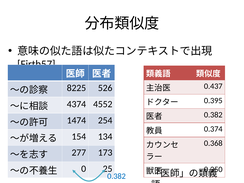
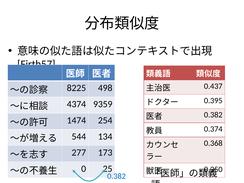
526: 526 -> 498
4552: 4552 -> 9359
154: 154 -> 544
